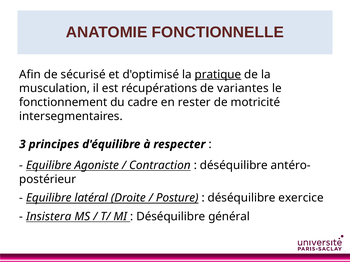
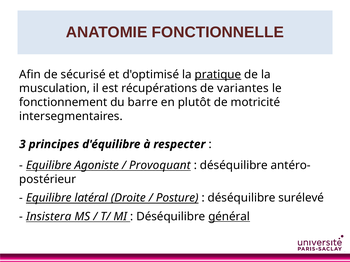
cadre: cadre -> barre
rester: rester -> plutôt
Contraction: Contraction -> Provoquant
exercice: exercice -> surélevé
général underline: none -> present
